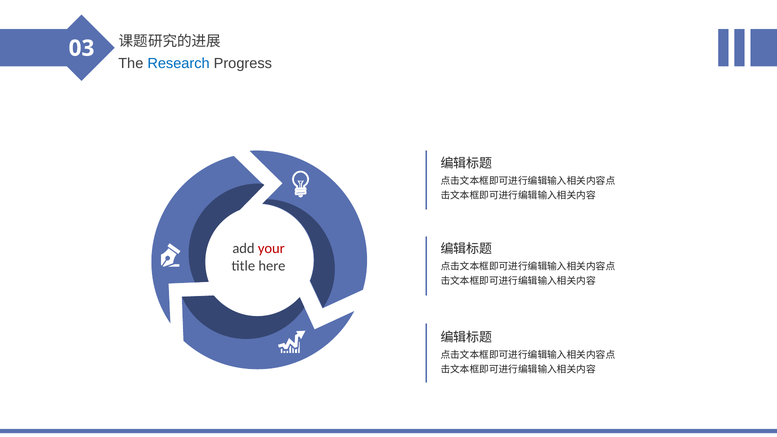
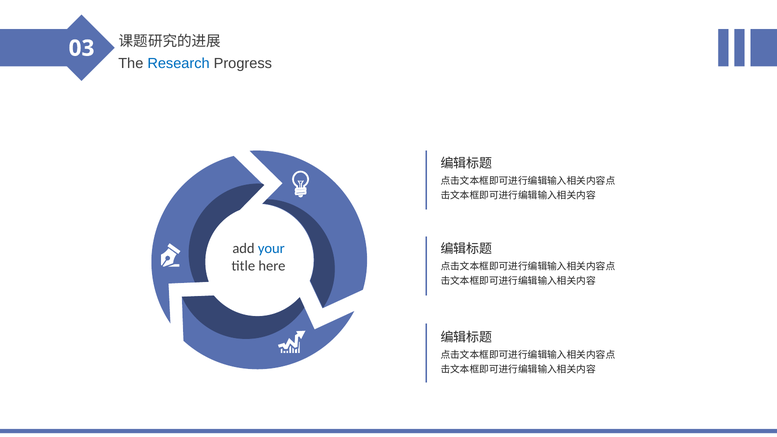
your colour: red -> blue
